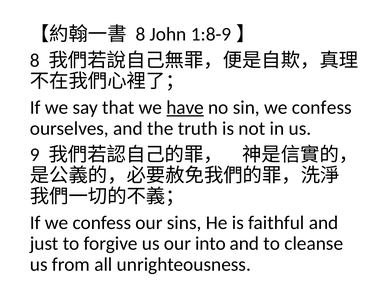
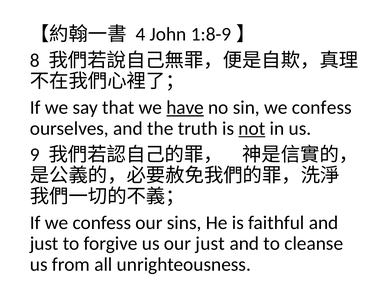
8 at (140, 34): 8 -> 4
not underline: none -> present
our into: into -> just
